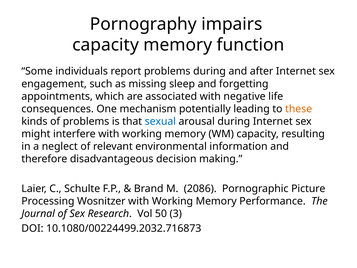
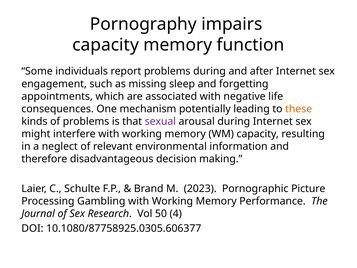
sexual colour: blue -> purple
2086: 2086 -> 2023
Wosnitzer: Wosnitzer -> Gambling
3: 3 -> 4
10.1080/00224499.2032.716873: 10.1080/00224499.2032.716873 -> 10.1080/87758925.0305.606377
